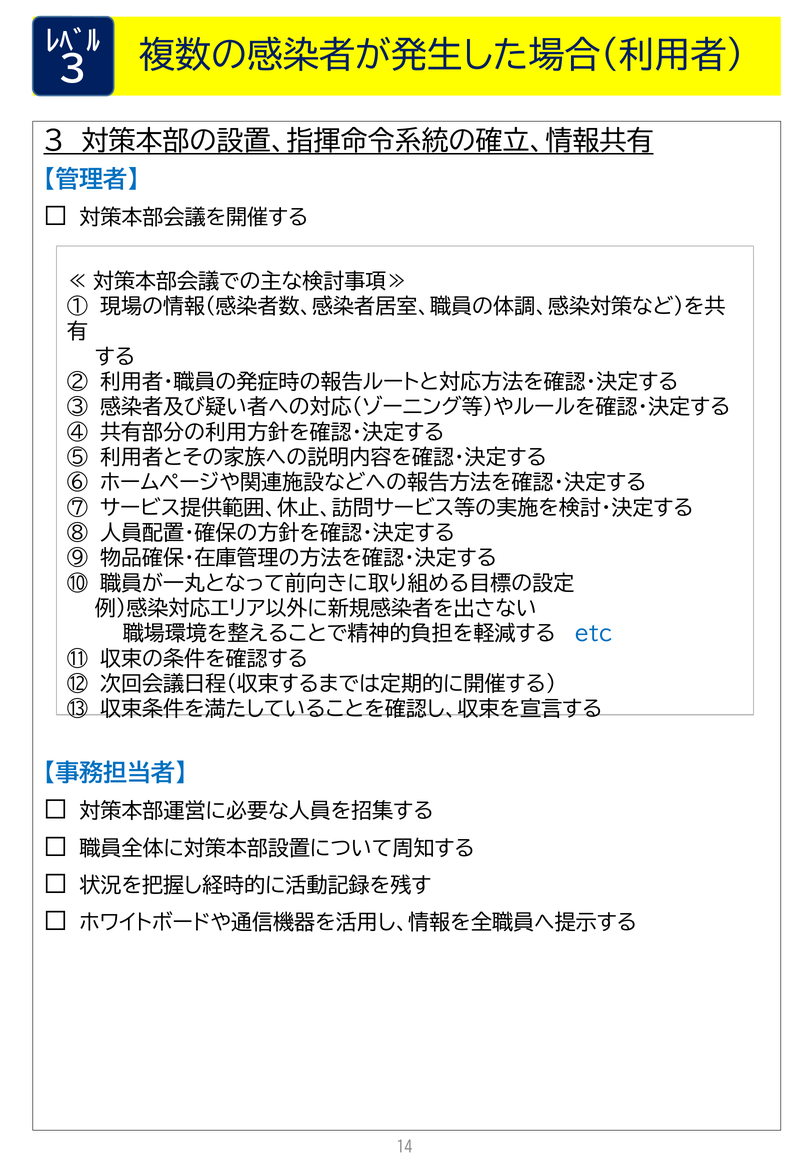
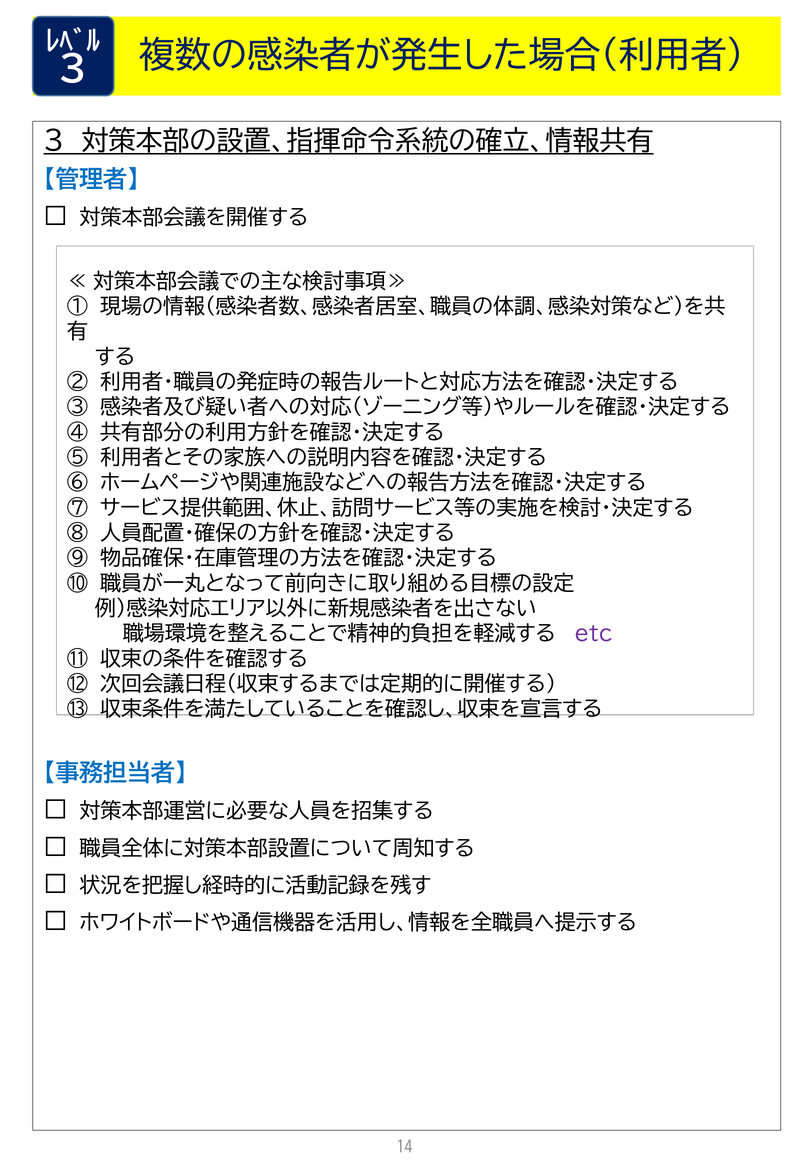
etc colour: blue -> purple
